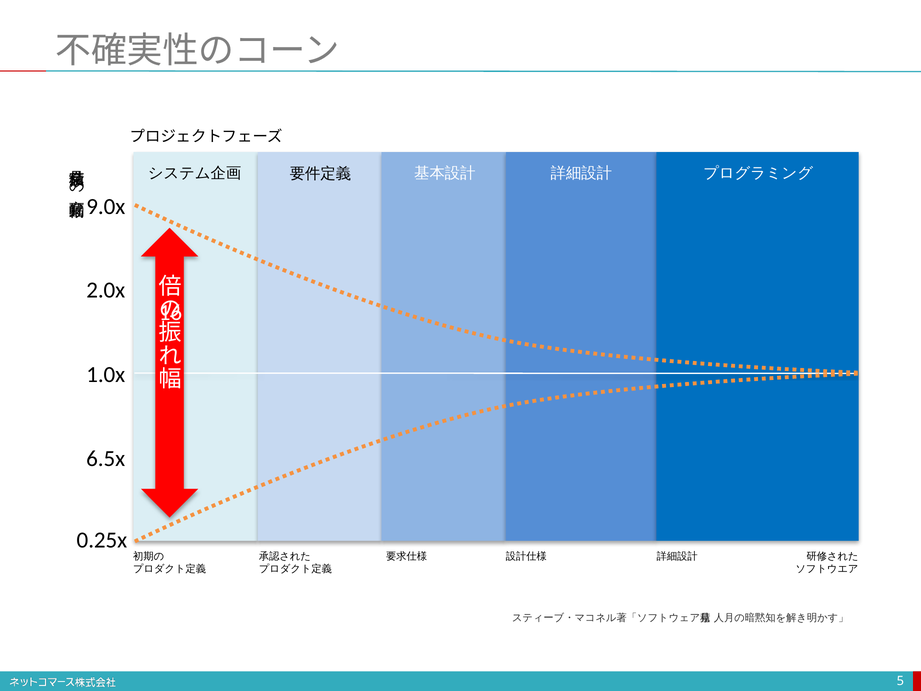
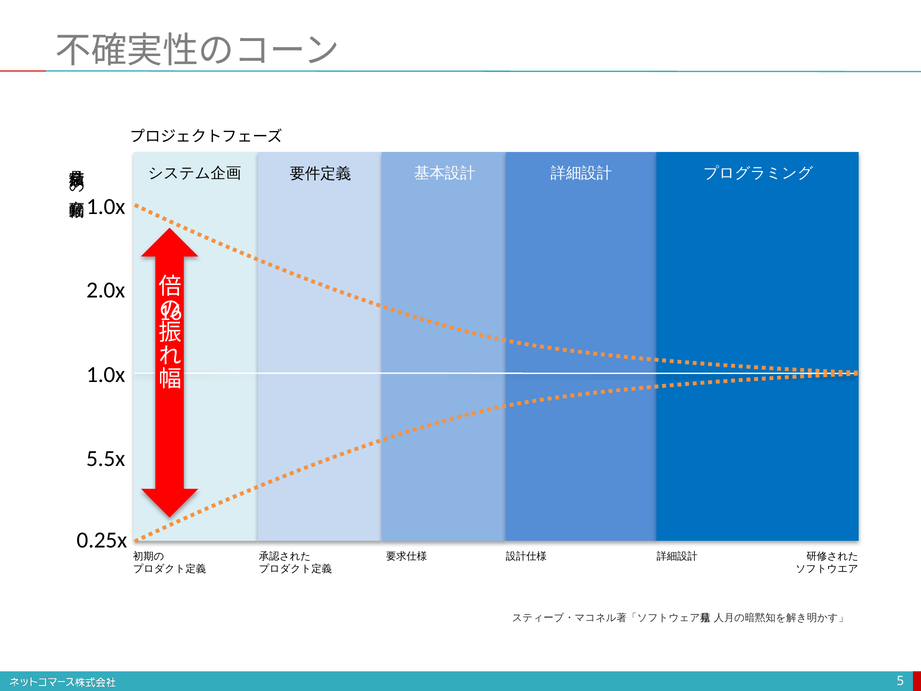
9.0x at (106, 207): 9.0x -> 1.0x
6.5x: 6.5x -> 5.5x
